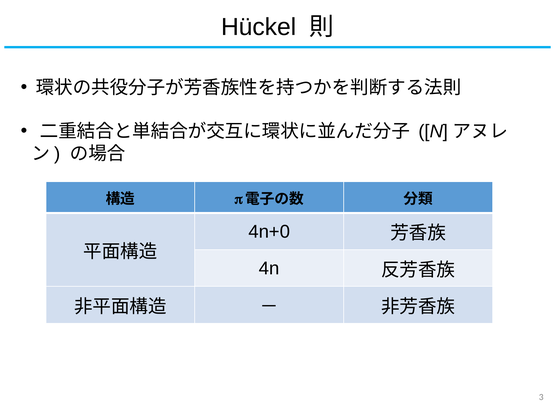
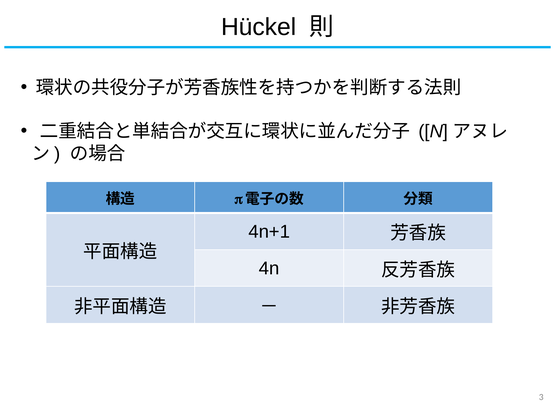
4n+0: 4n+0 -> 4n+1
